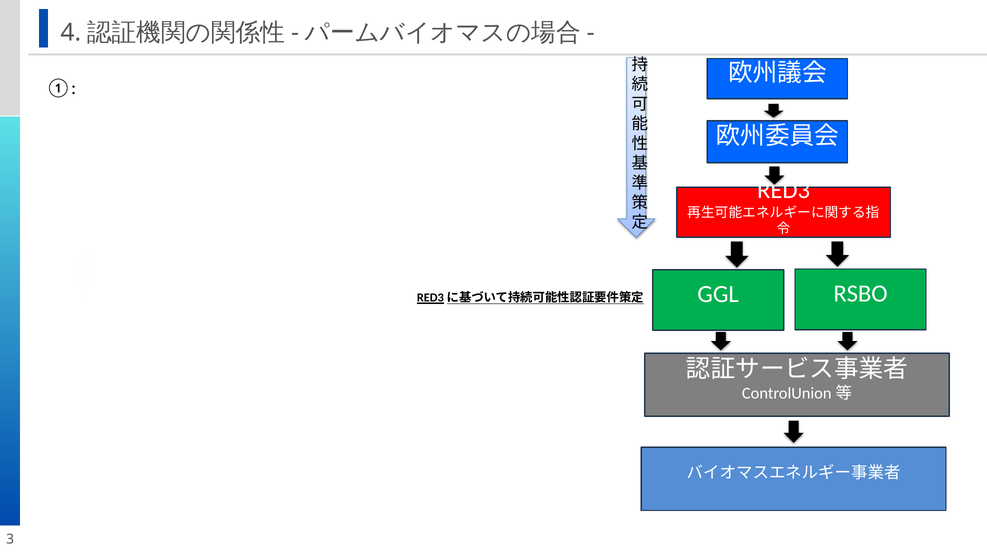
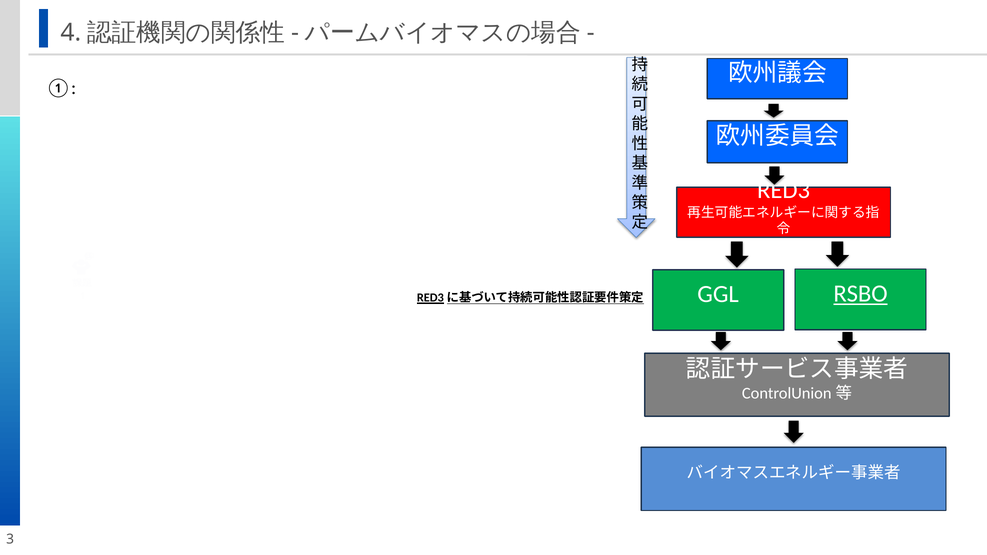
RSBO underline: none -> present
